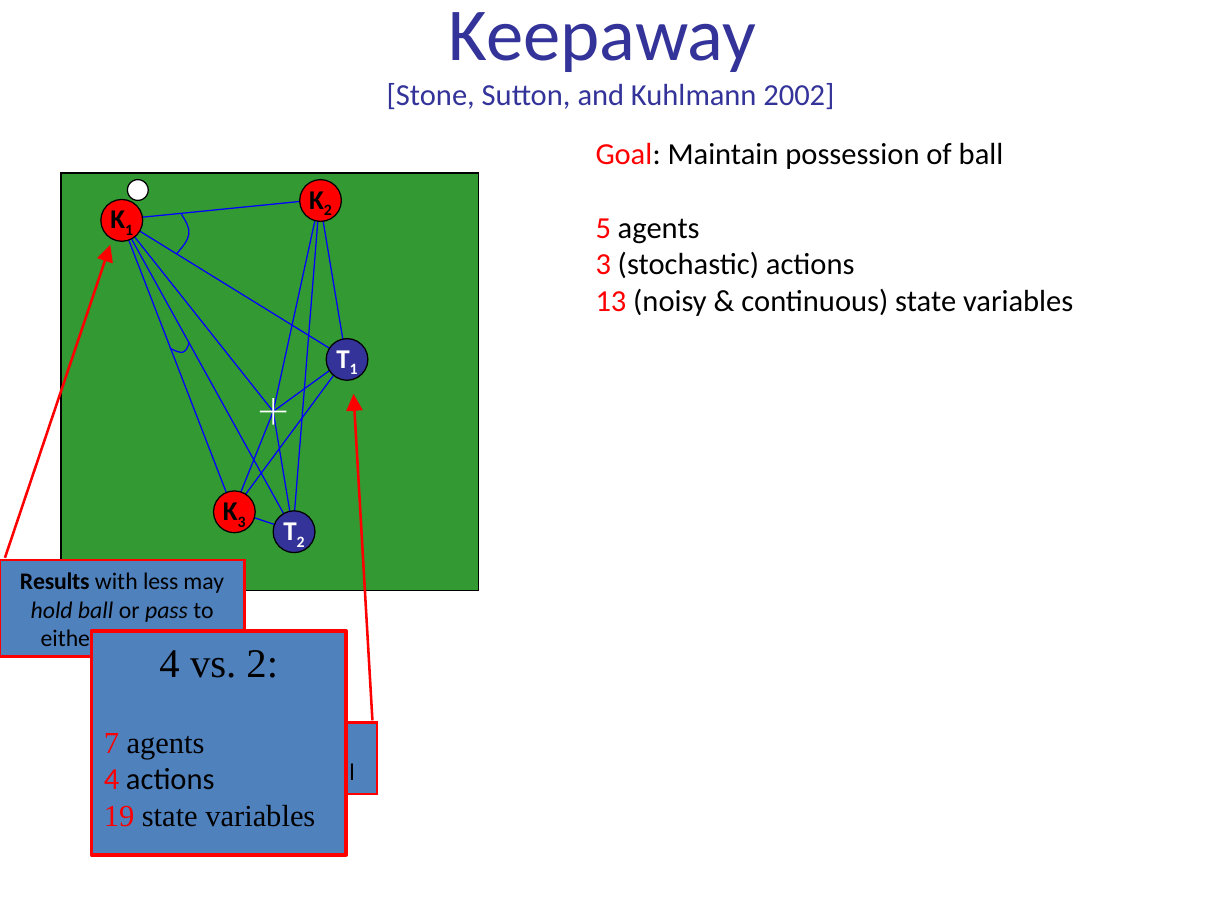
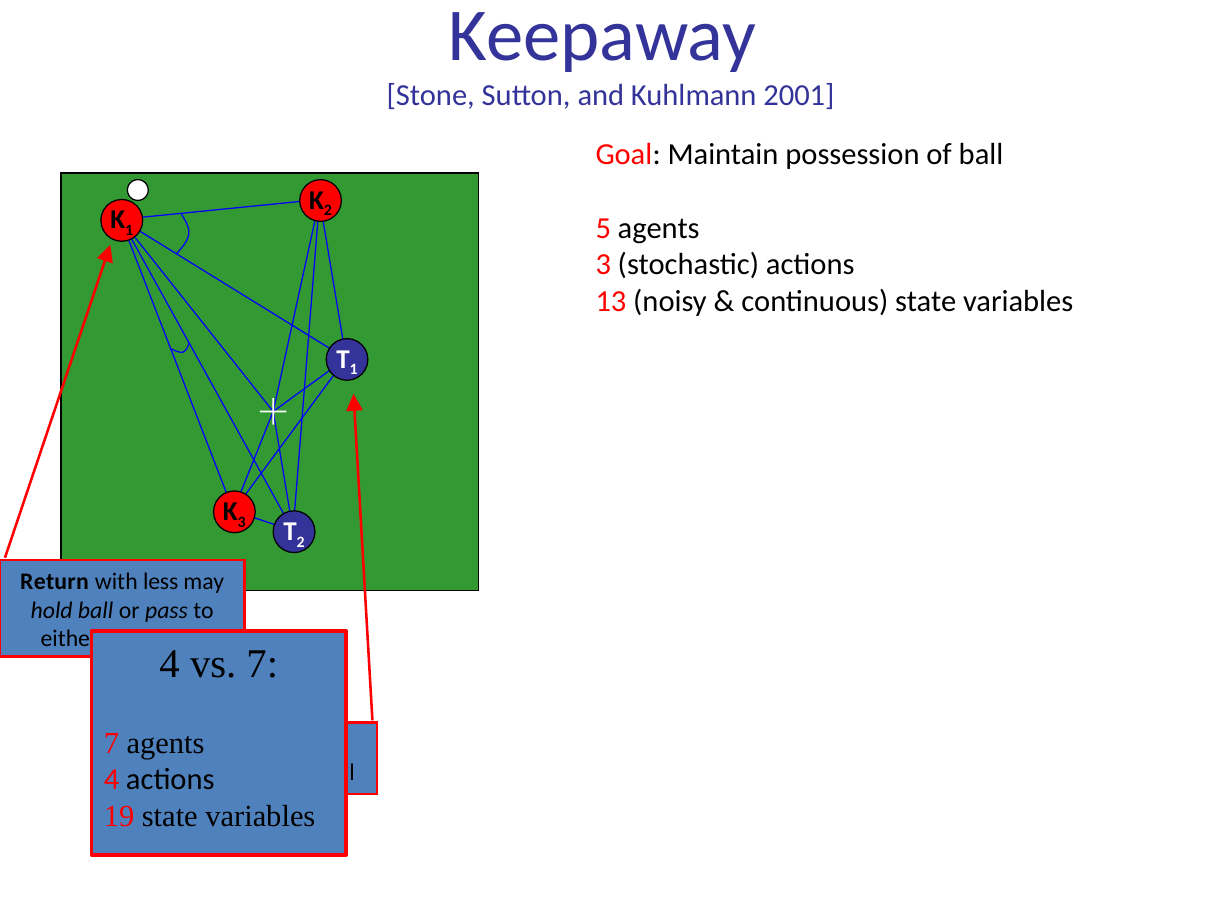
2002: 2002 -> 2001
Results: Results -> Return
vs 2: 2 -> 7
